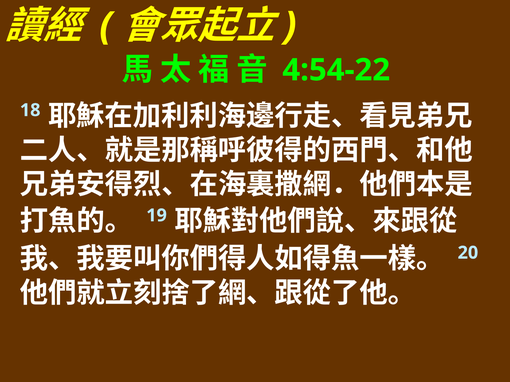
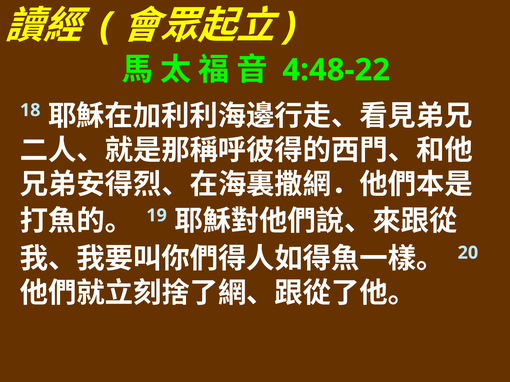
4:54-22: 4:54-22 -> 4:48-22
